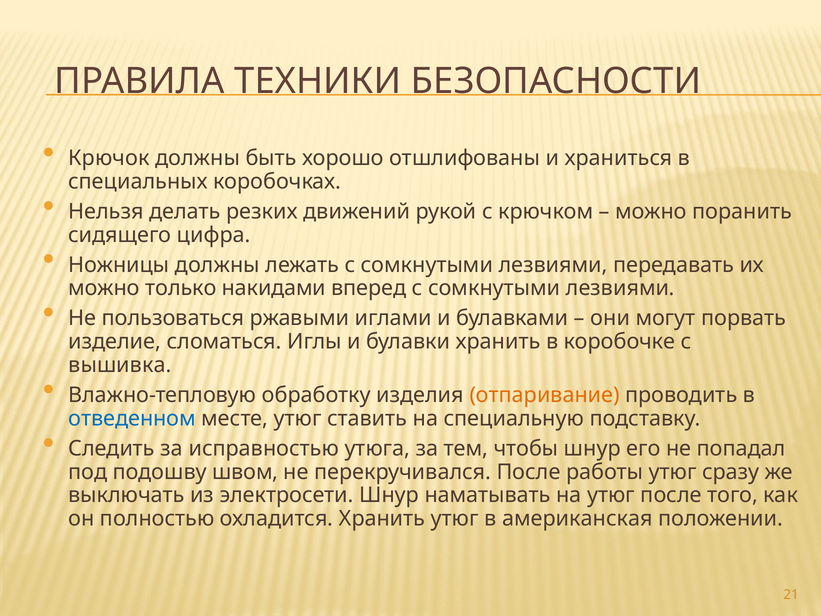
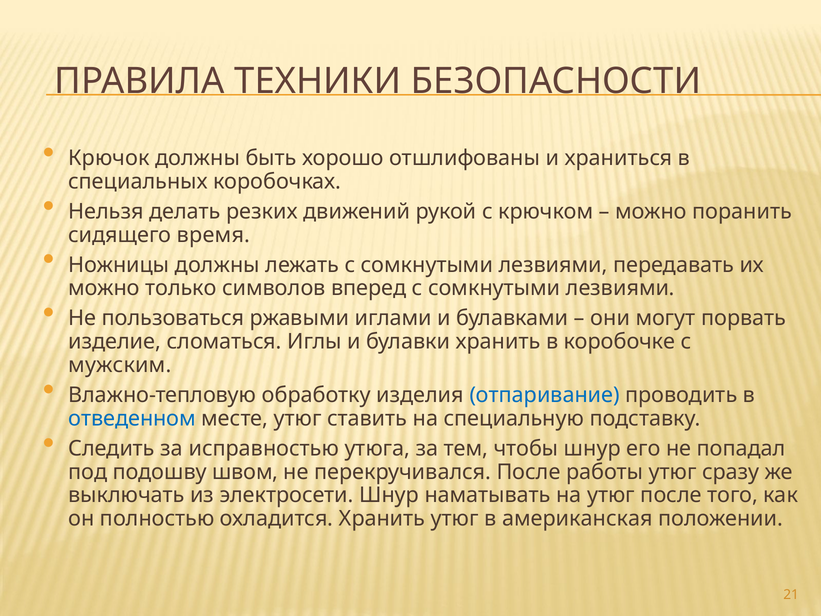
цифра: цифра -> время
накидами: накидами -> символов
вышивка: вышивка -> мужским
отпаривание colour: orange -> blue
